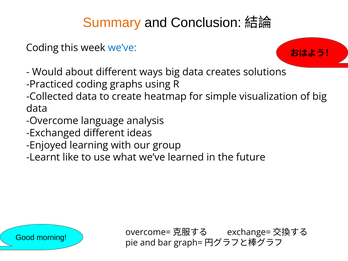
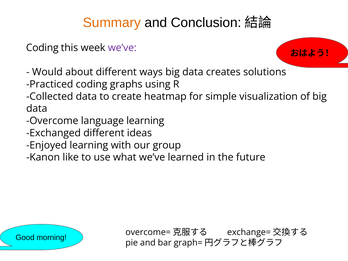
we’ve at (122, 48) colour: blue -> purple
language analysis: analysis -> learning
Learnt: Learnt -> Kanon
